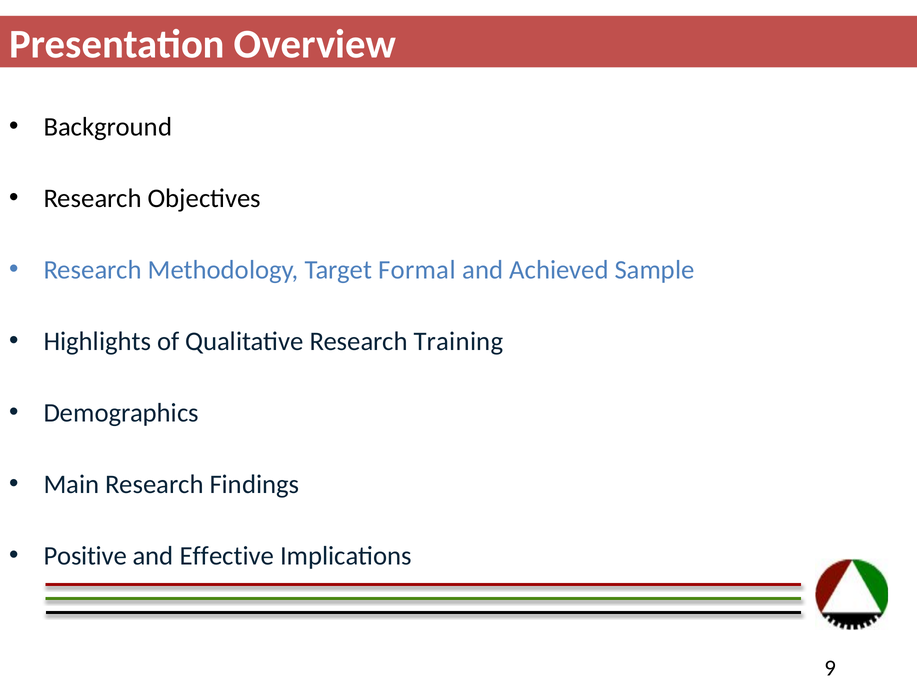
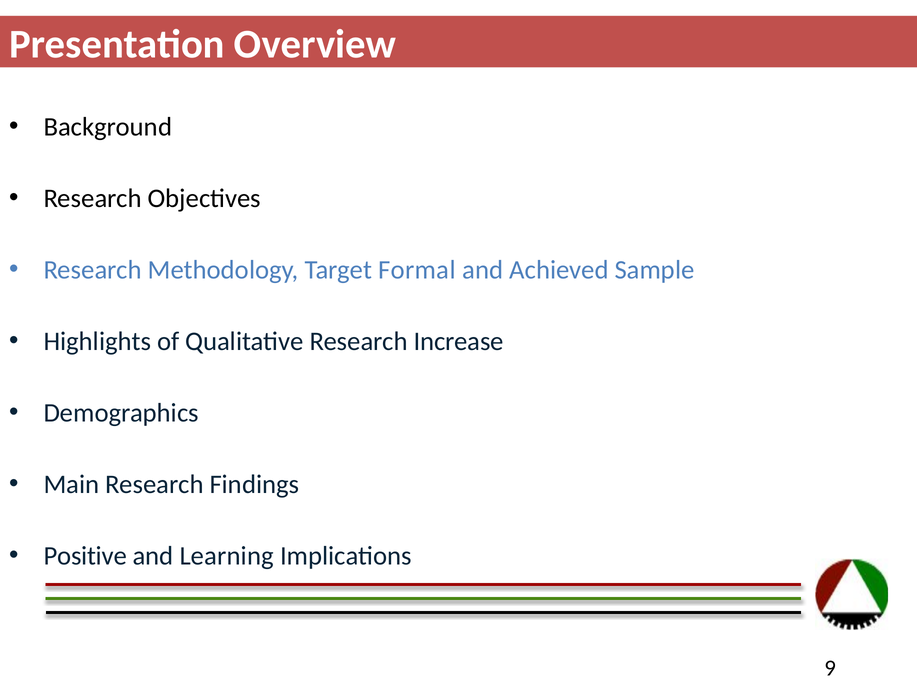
Training: Training -> Increase
Effective: Effective -> Learning
